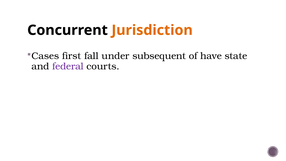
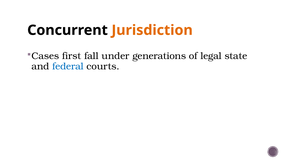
subsequent: subsequent -> generations
have: have -> legal
federal colour: purple -> blue
